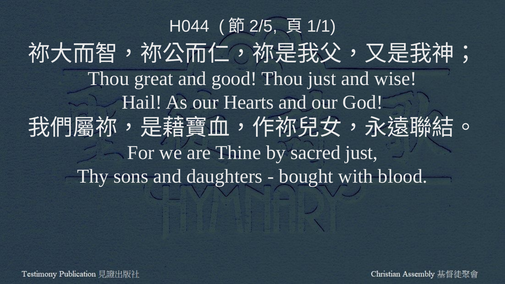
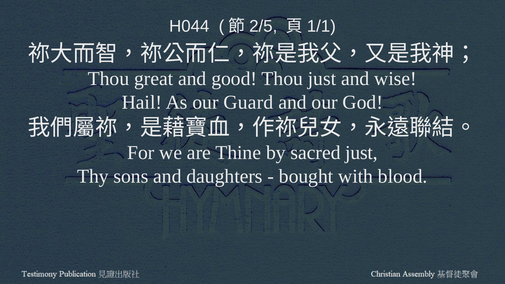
Hearts: Hearts -> Guard
